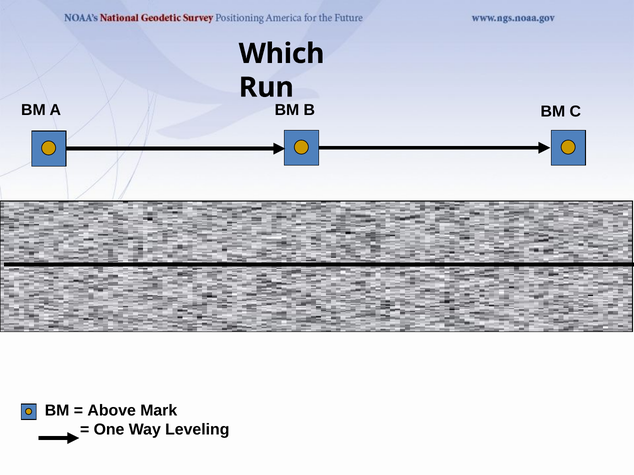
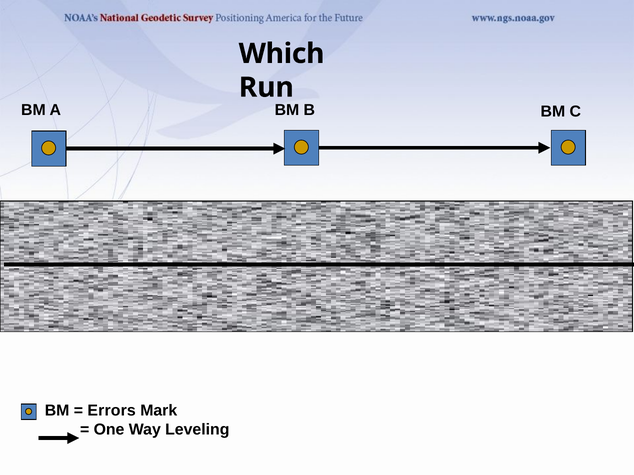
Above: Above -> Errors
